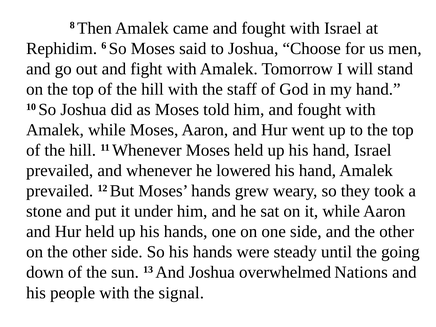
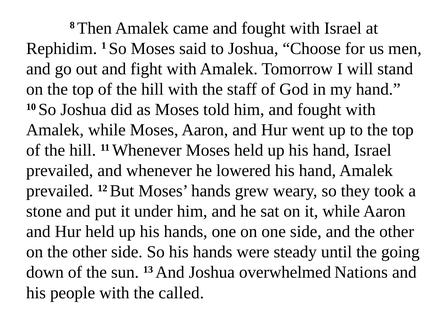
6: 6 -> 1
signal: signal -> called
